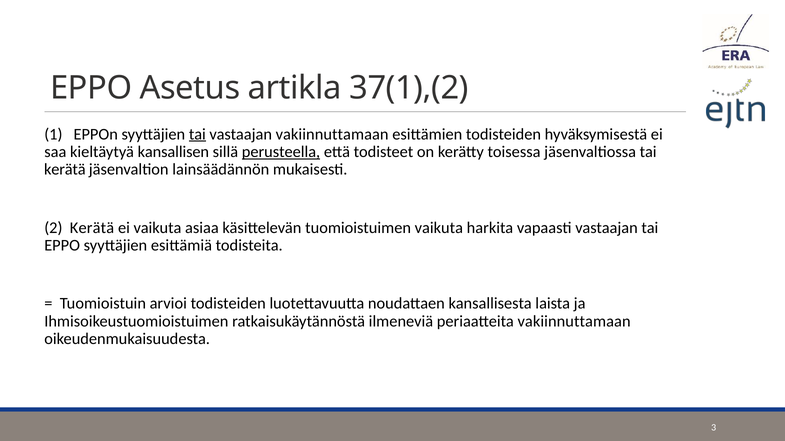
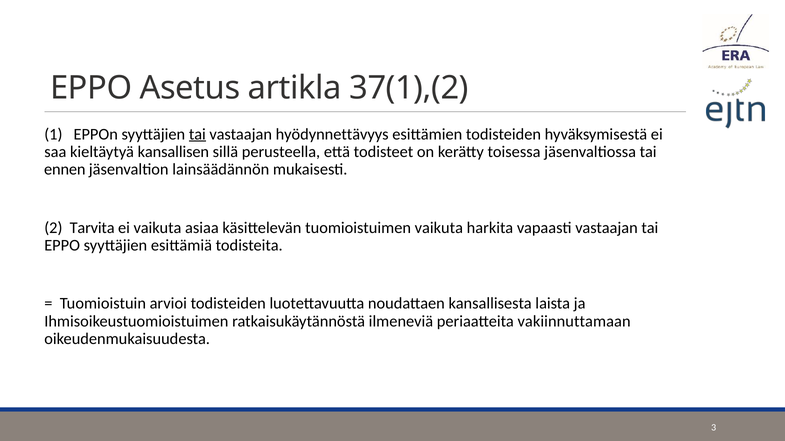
vastaajan vakiinnuttamaan: vakiinnuttamaan -> hyödynnettävyys
perusteella underline: present -> none
kerätä at (65, 170): kerätä -> ennen
2 Kerätä: Kerätä -> Tarvita
